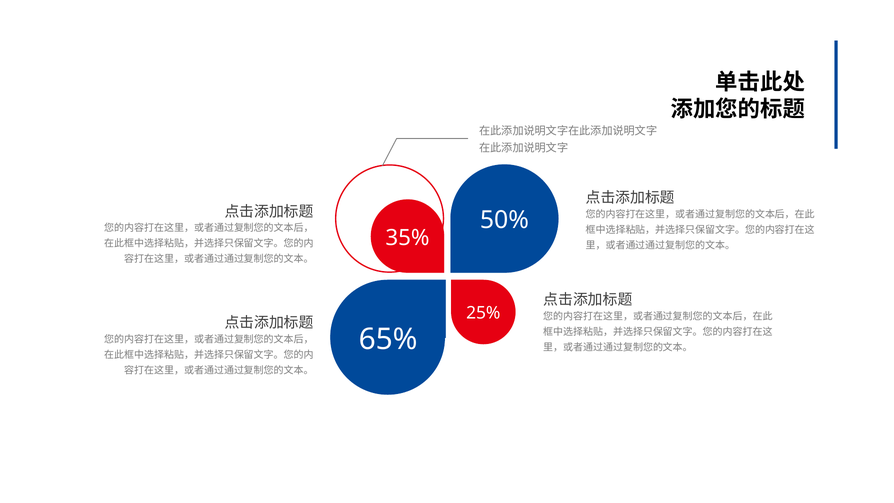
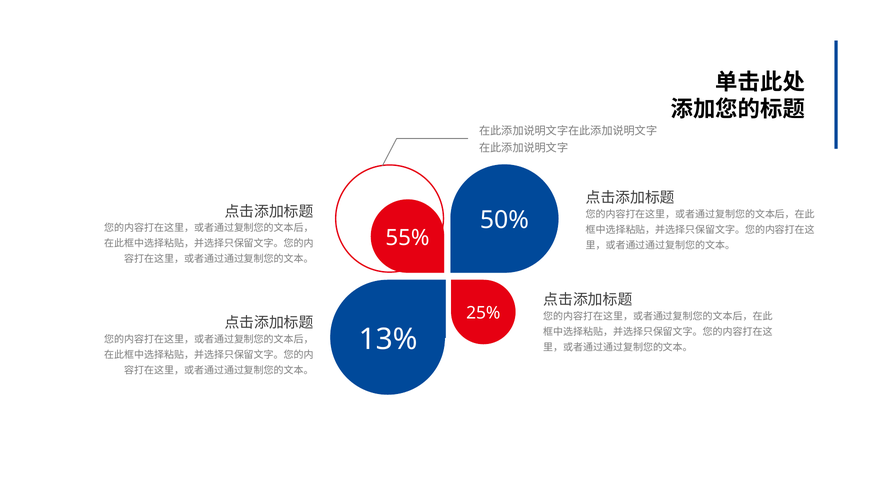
35%: 35% -> 55%
65%: 65% -> 13%
